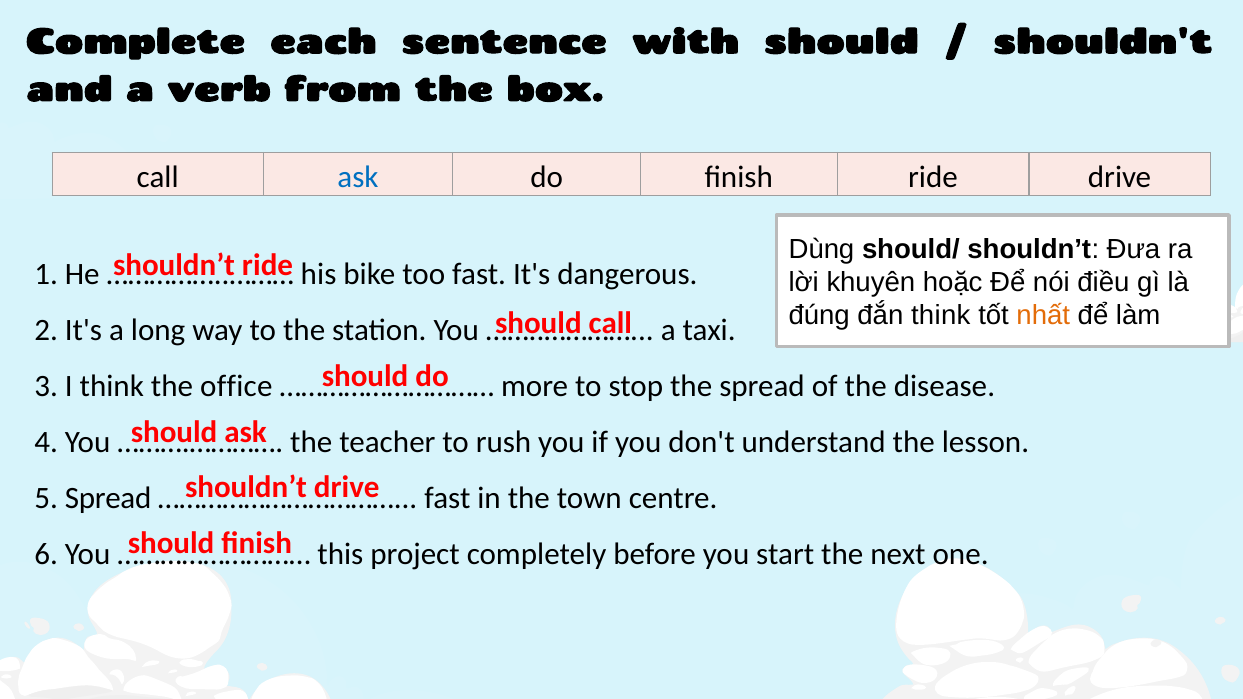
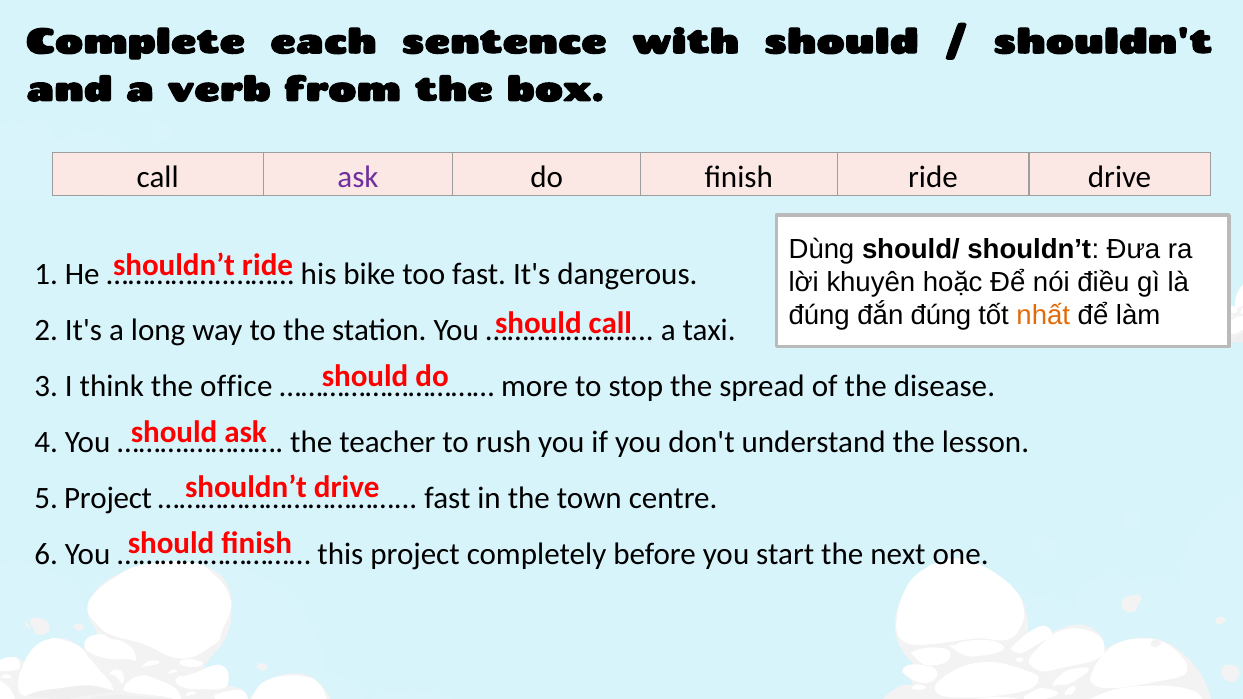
ask at (358, 177) colour: blue -> purple
đắn think: think -> đúng
5 Spread: Spread -> Project
